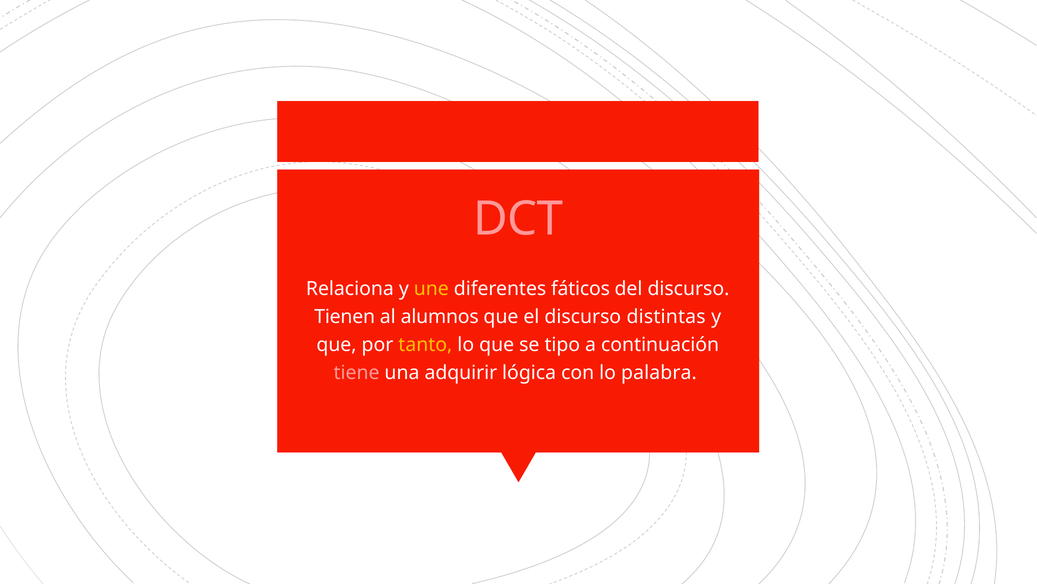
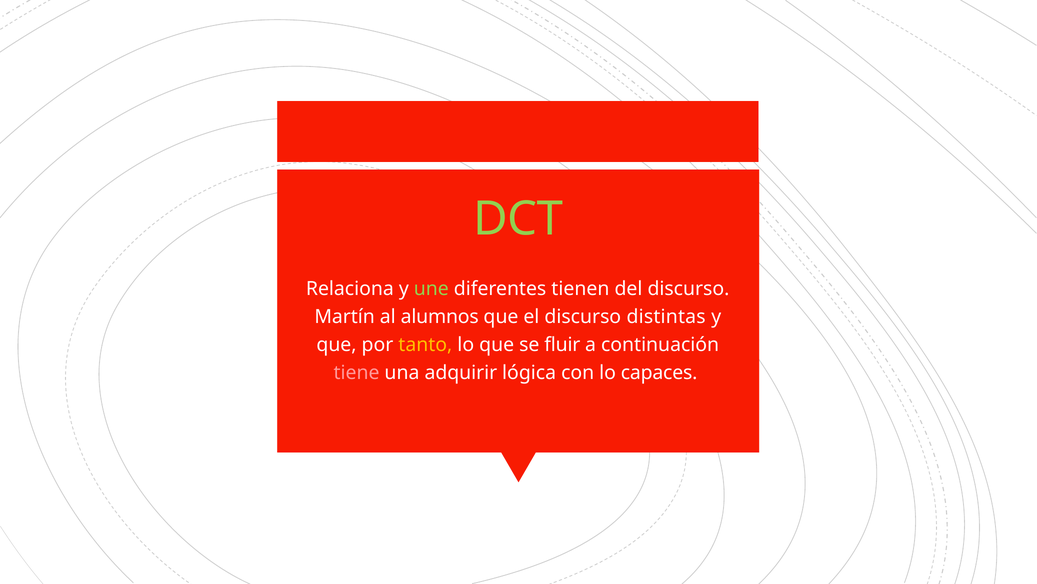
DCT colour: pink -> light green
une colour: yellow -> light green
fáticos: fáticos -> tienen
Tienen: Tienen -> Martín
tipo: tipo -> fluir
palabra: palabra -> capaces
